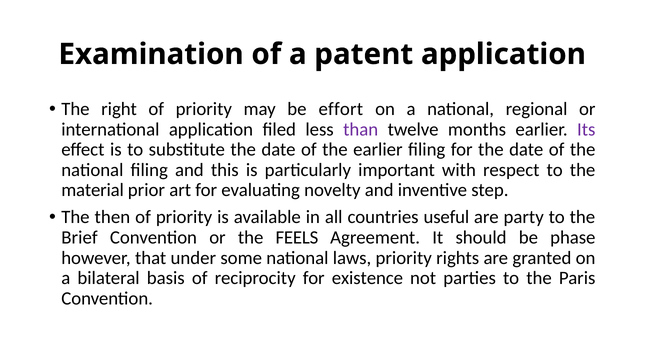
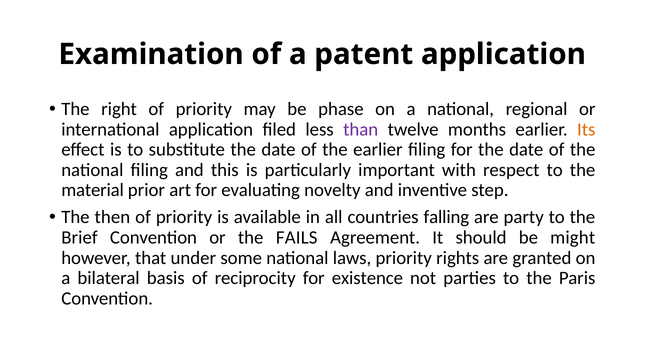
effort: effort -> phase
Its colour: purple -> orange
useful: useful -> falling
FEELS: FEELS -> FAILS
phase: phase -> might
